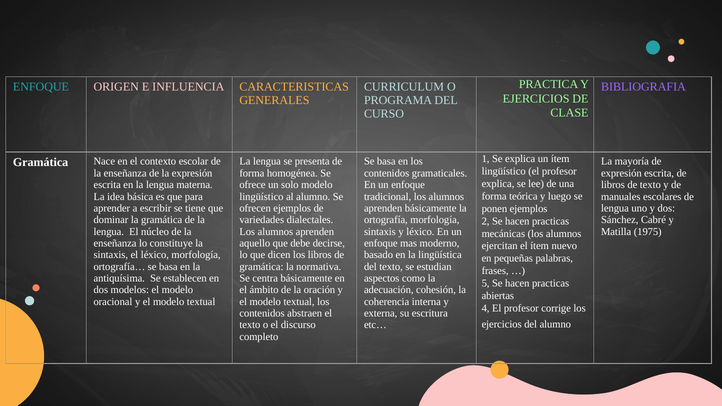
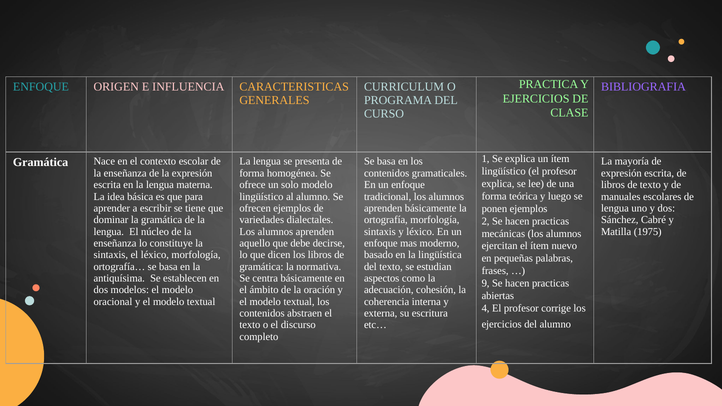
5: 5 -> 9
